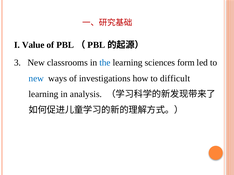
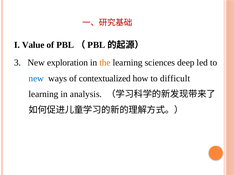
classrooms: classrooms -> exploration
the colour: blue -> orange
form: form -> deep
investigations: investigations -> contextualized
